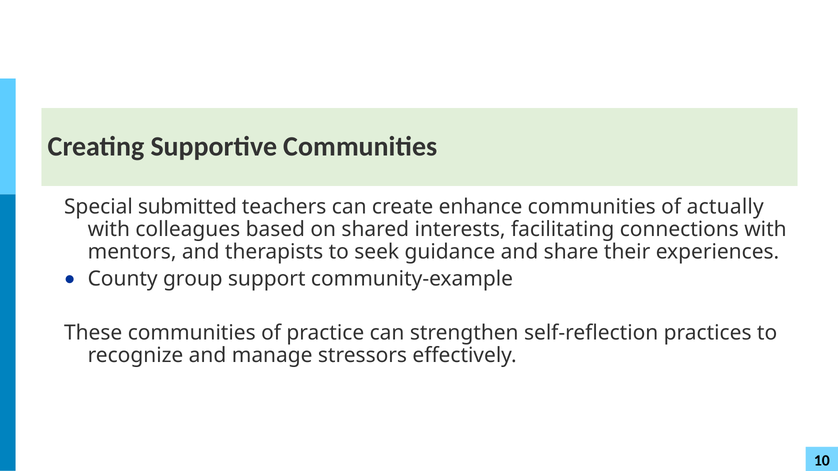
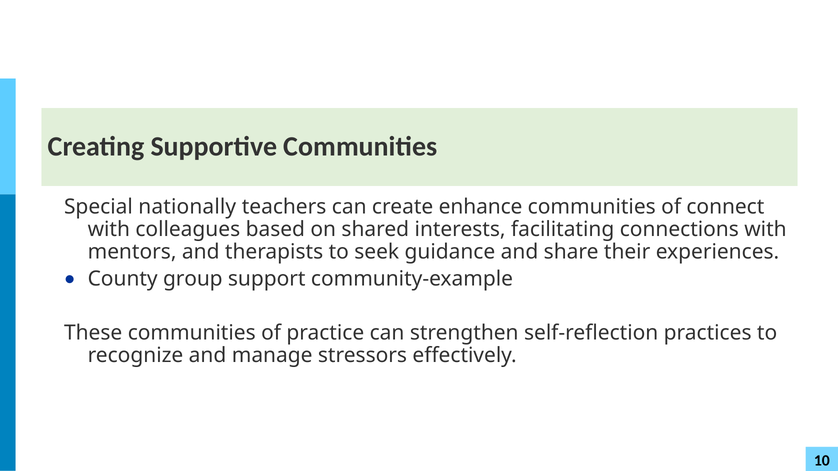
submitted: submitted -> nationally
actually: actually -> connect
